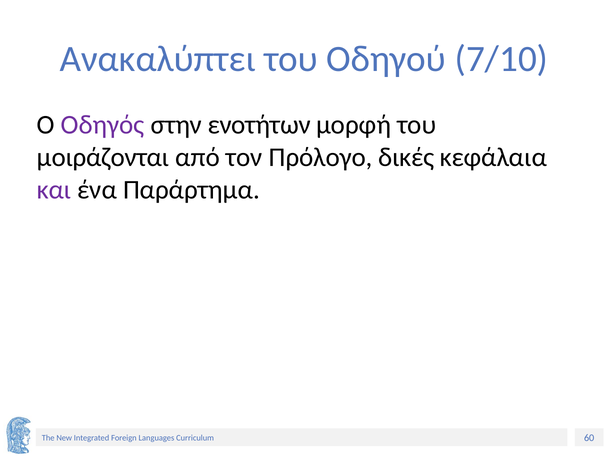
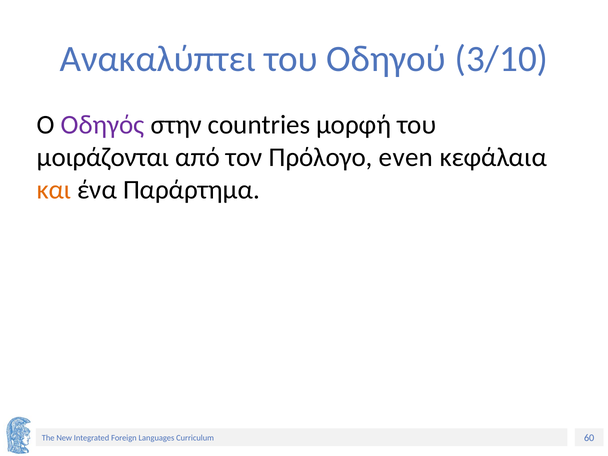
7/10: 7/10 -> 3/10
ενοτήτων: ενοτήτων -> countries
δικές: δικές -> even
και colour: purple -> orange
